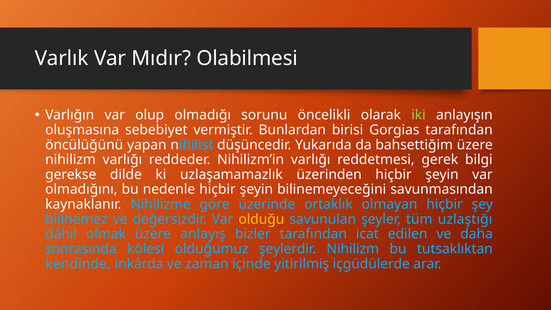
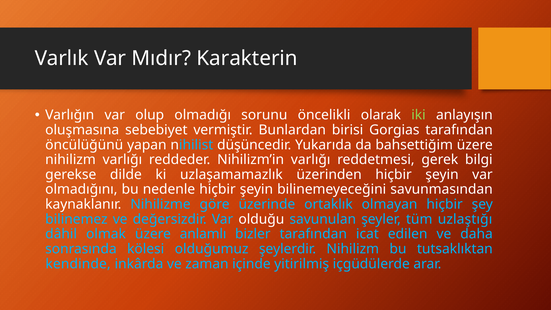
Olabilmesi: Olabilmesi -> Karakterin
olduğu colour: yellow -> white
anlayış: anlayış -> anlamlı
